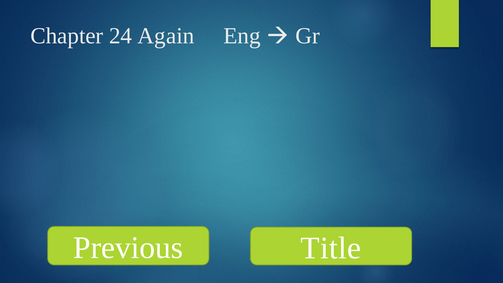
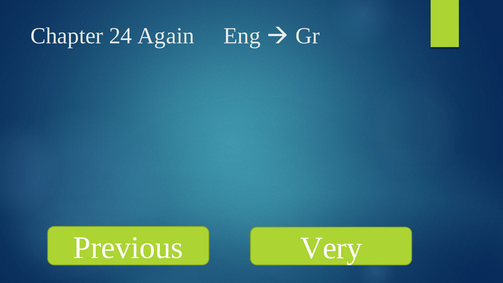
Title: Title -> Very
